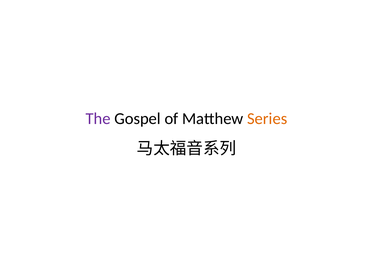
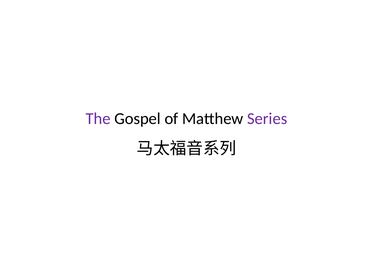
Series colour: orange -> purple
